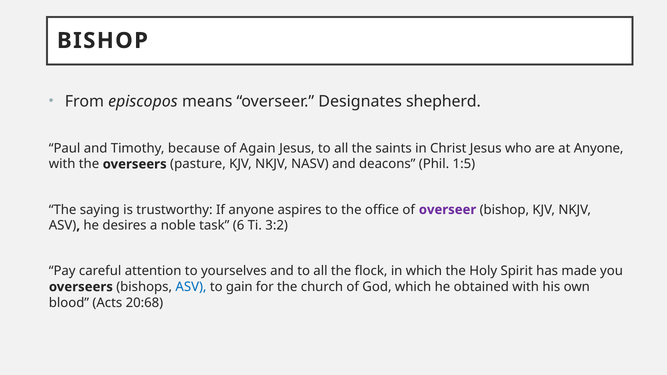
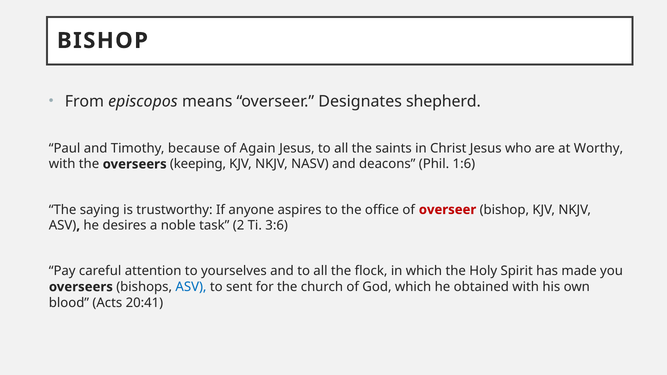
at Anyone: Anyone -> Worthy
pasture: pasture -> keeping
1:5: 1:5 -> 1:6
overseer at (448, 210) colour: purple -> red
6: 6 -> 2
3:2: 3:2 -> 3:6
gain: gain -> sent
20:68: 20:68 -> 20:41
